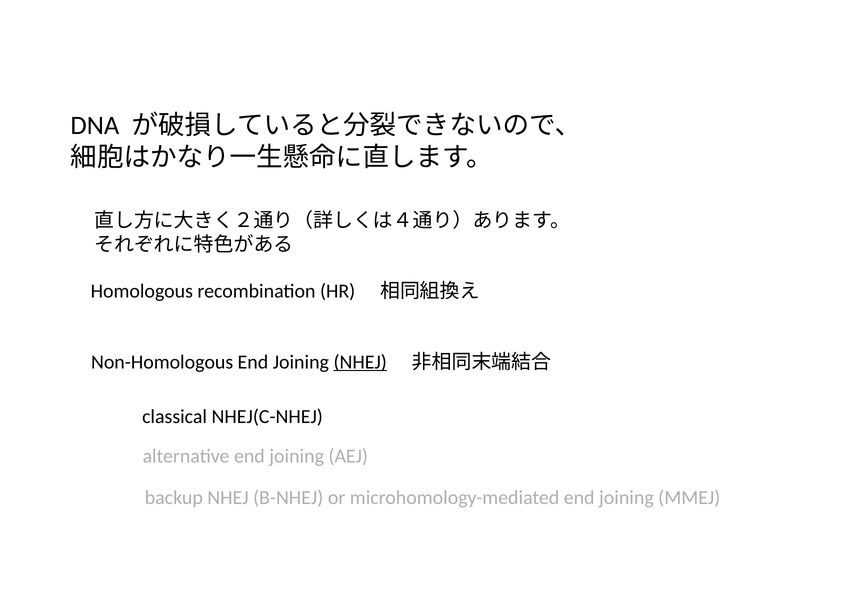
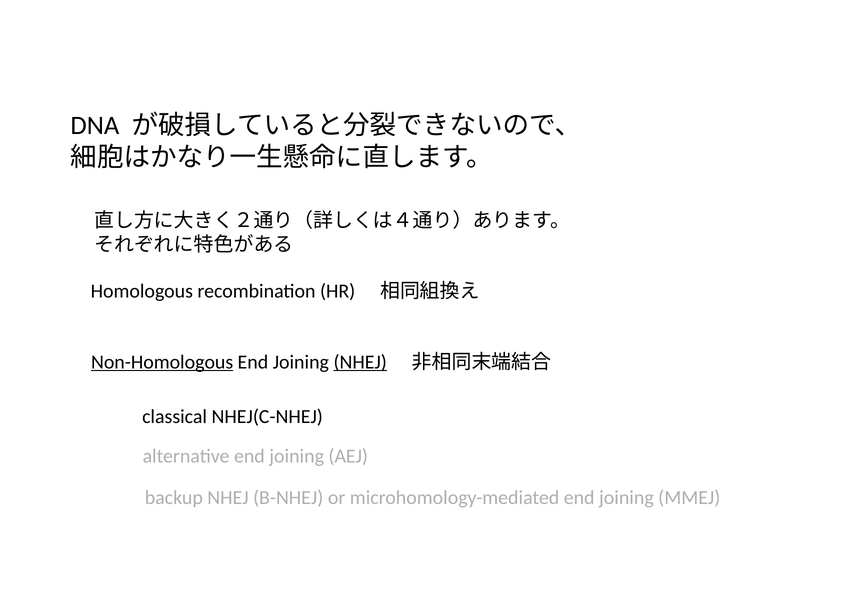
Non-Homologous underline: none -> present
